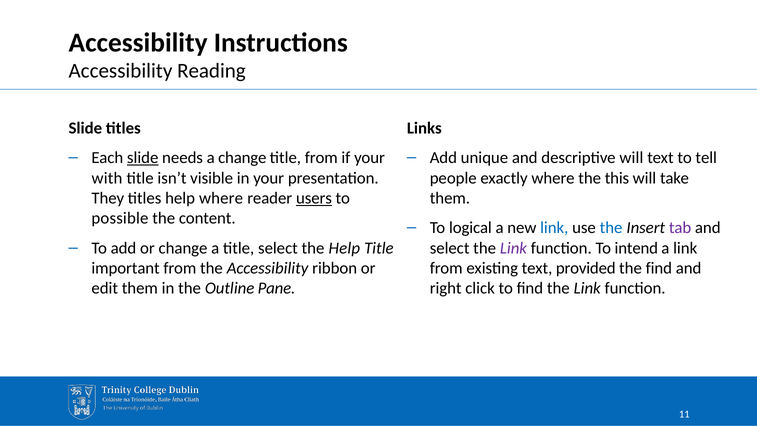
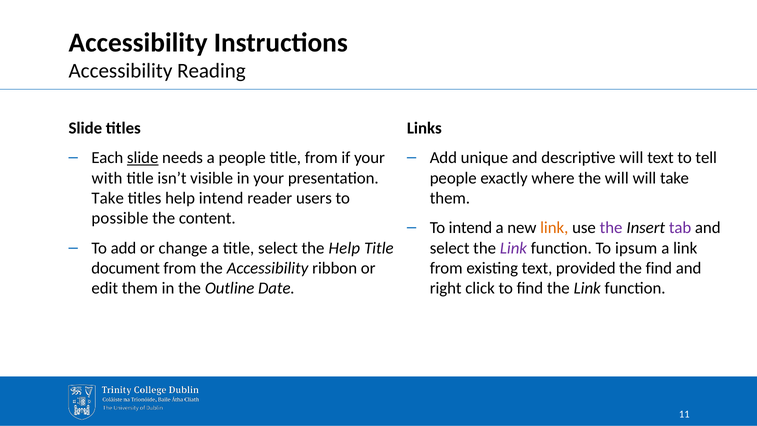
a change: change -> people
the this: this -> will
They at (108, 198): They -> Take
help where: where -> intend
users underline: present -> none
To logical: logical -> intend
link at (554, 228) colour: blue -> orange
the at (611, 228) colour: blue -> purple
intend: intend -> ipsum
important: important -> document
Pane: Pane -> Date
